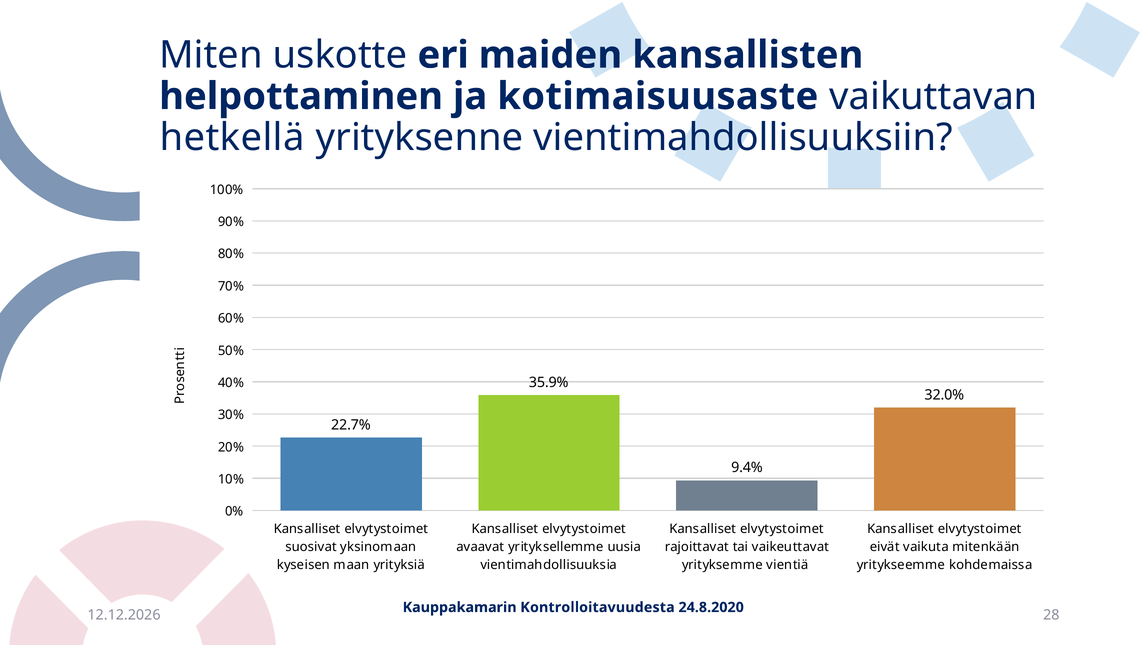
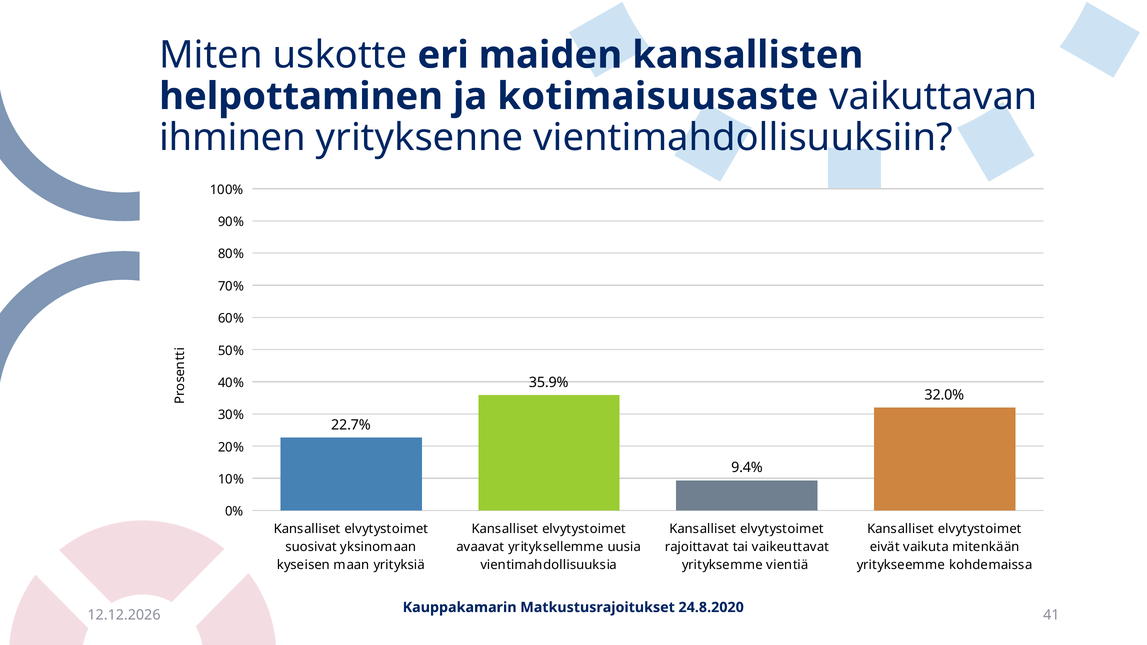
hetkellä: hetkellä -> ihminen
Kontrolloitavuudesta: Kontrolloitavuudesta -> Matkustusrajoitukset
28: 28 -> 41
